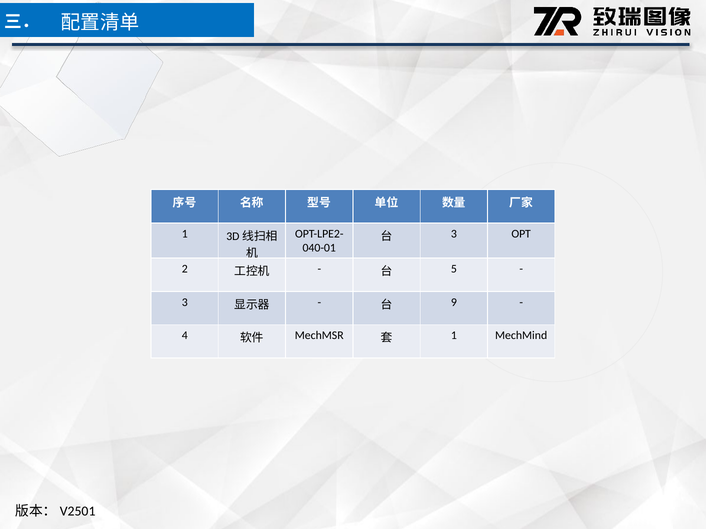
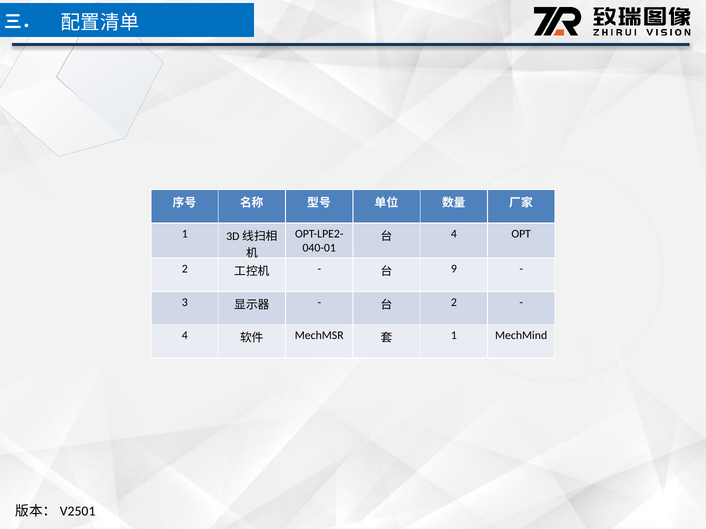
3 at (454, 234): 3 -> 4
5: 5 -> 9
9 at (454, 303): 9 -> 2
